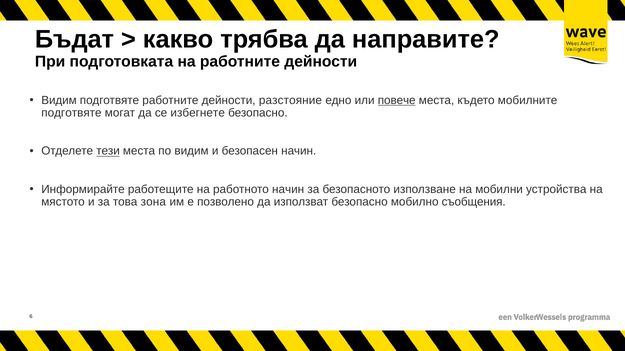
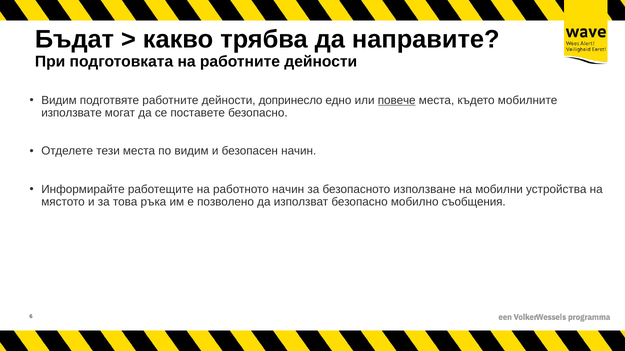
разстояние: разстояние -> допринесло
подготвяте at (71, 113): подготвяте -> използвате
избегнете: избегнете -> поставете
тези underline: present -> none
зона: зона -> ръка
